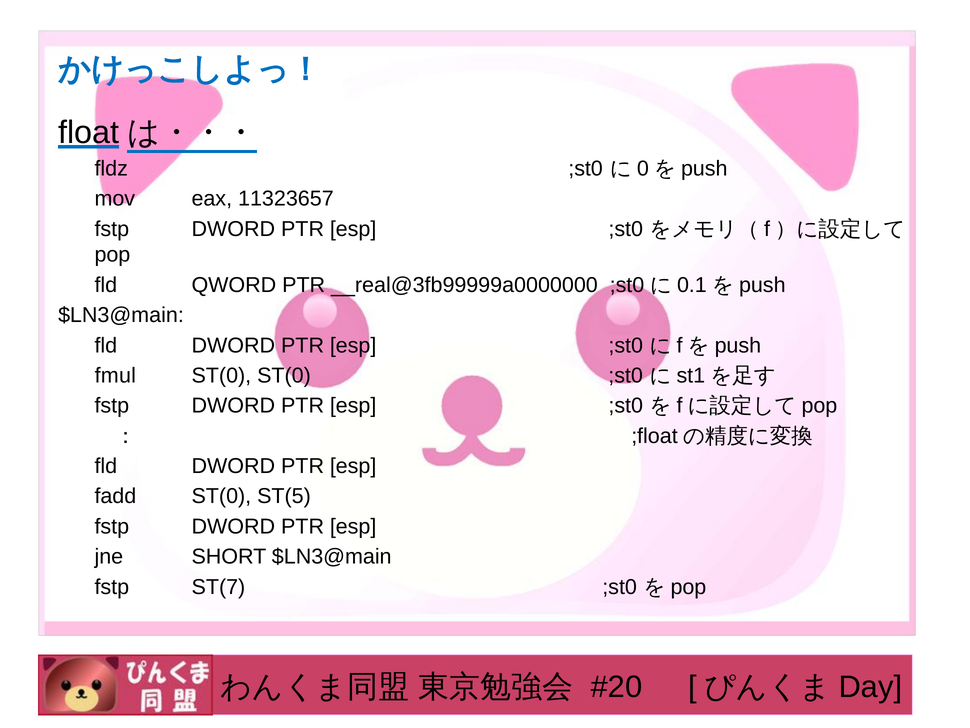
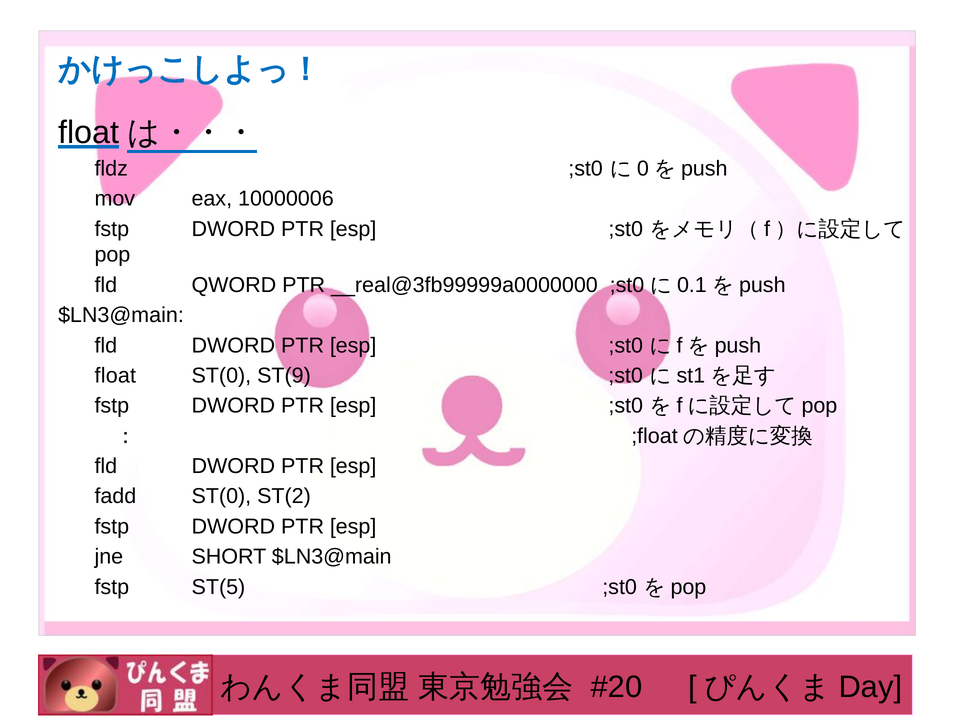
11323657: 11323657 -> 10000006
fmul at (115, 375): fmul -> float
ST(0 ST(0: ST(0 -> ST(9
ST(5: ST(5 -> ST(2
ST(7: ST(7 -> ST(5
